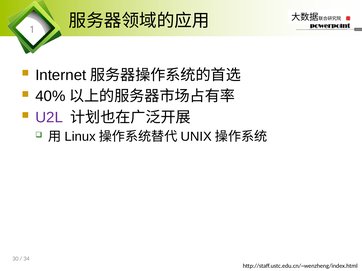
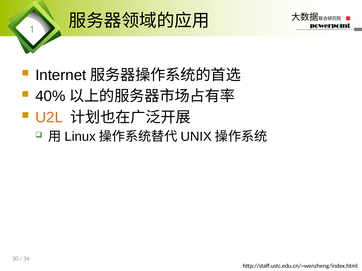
U2L colour: purple -> orange
